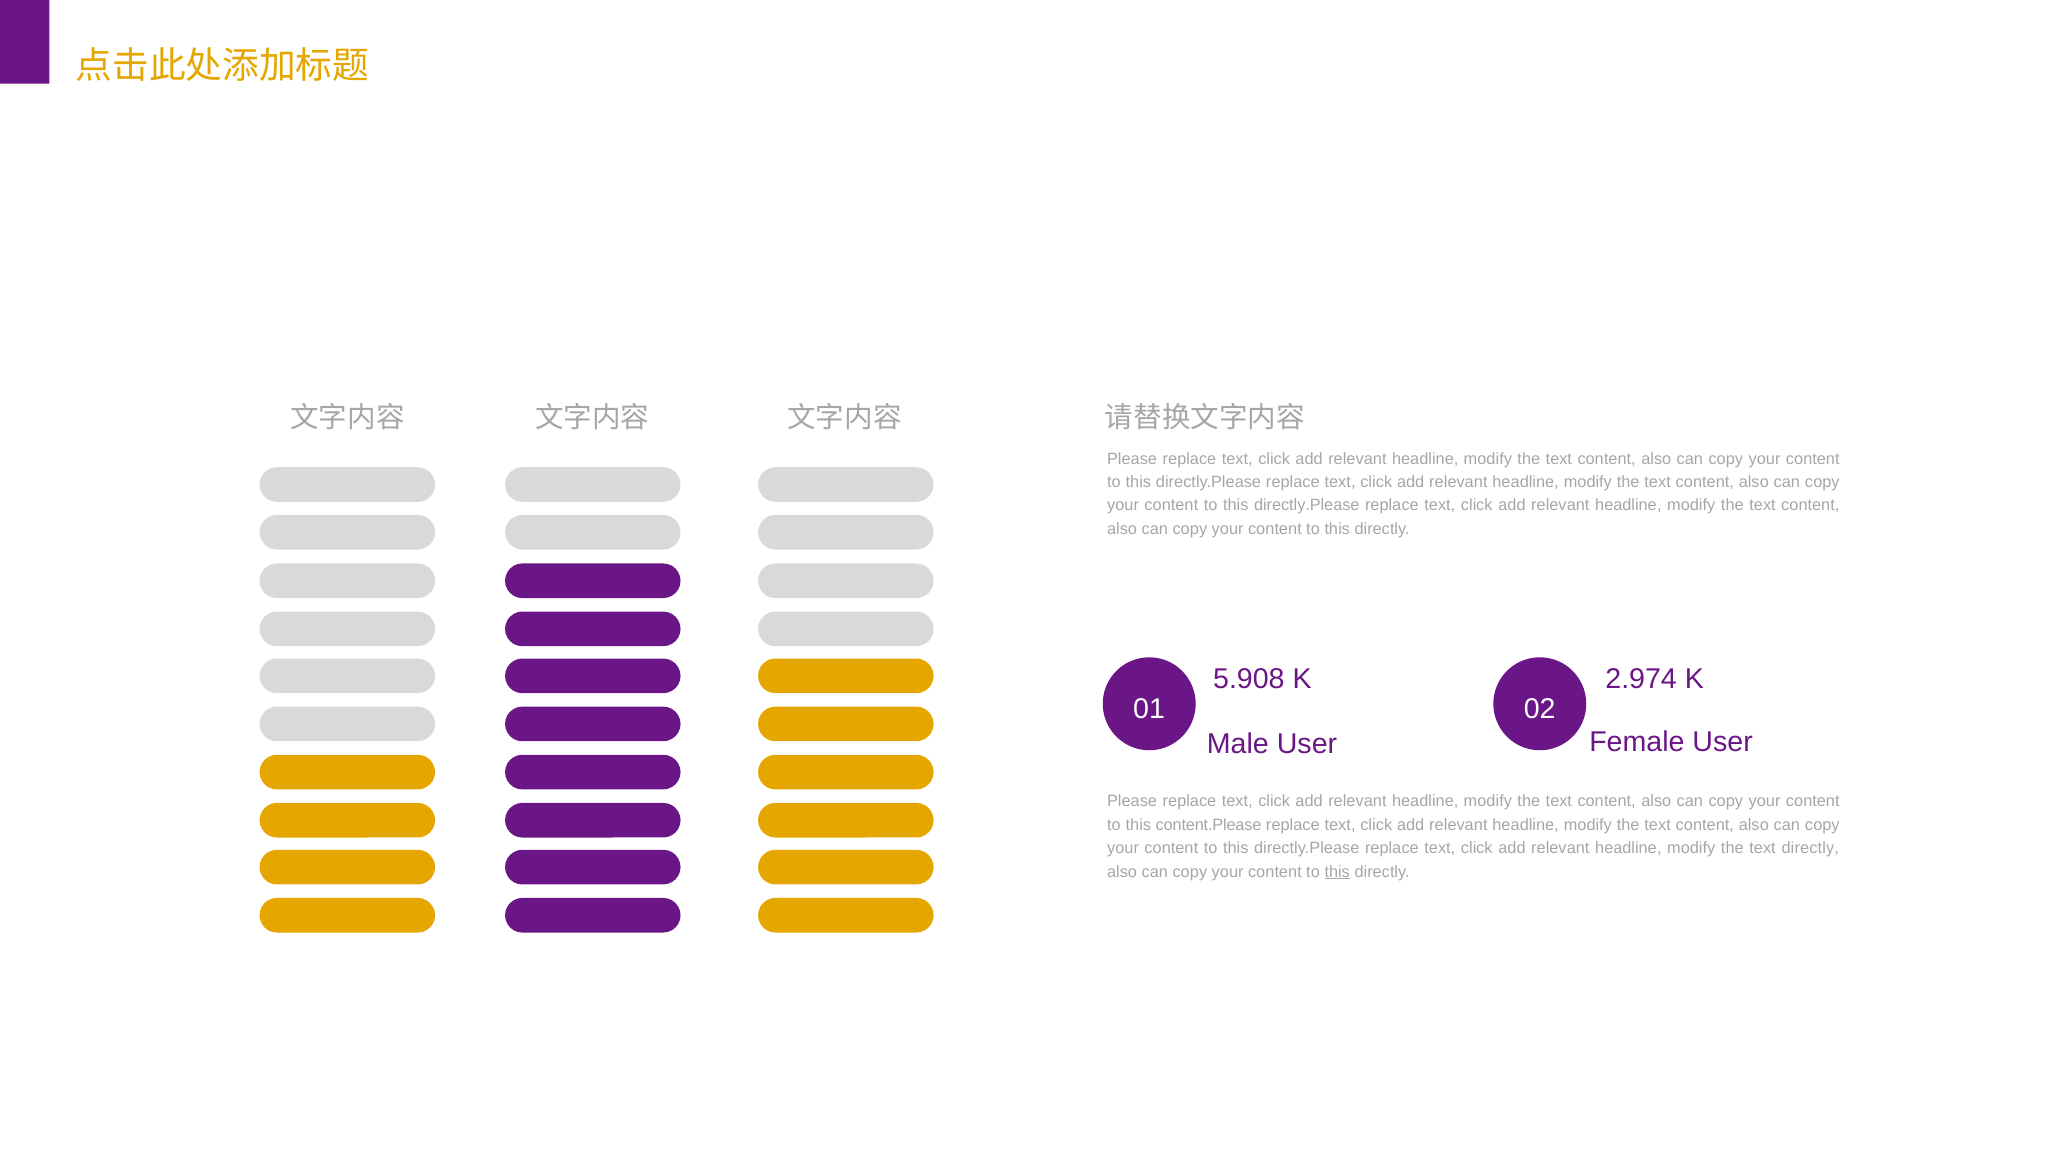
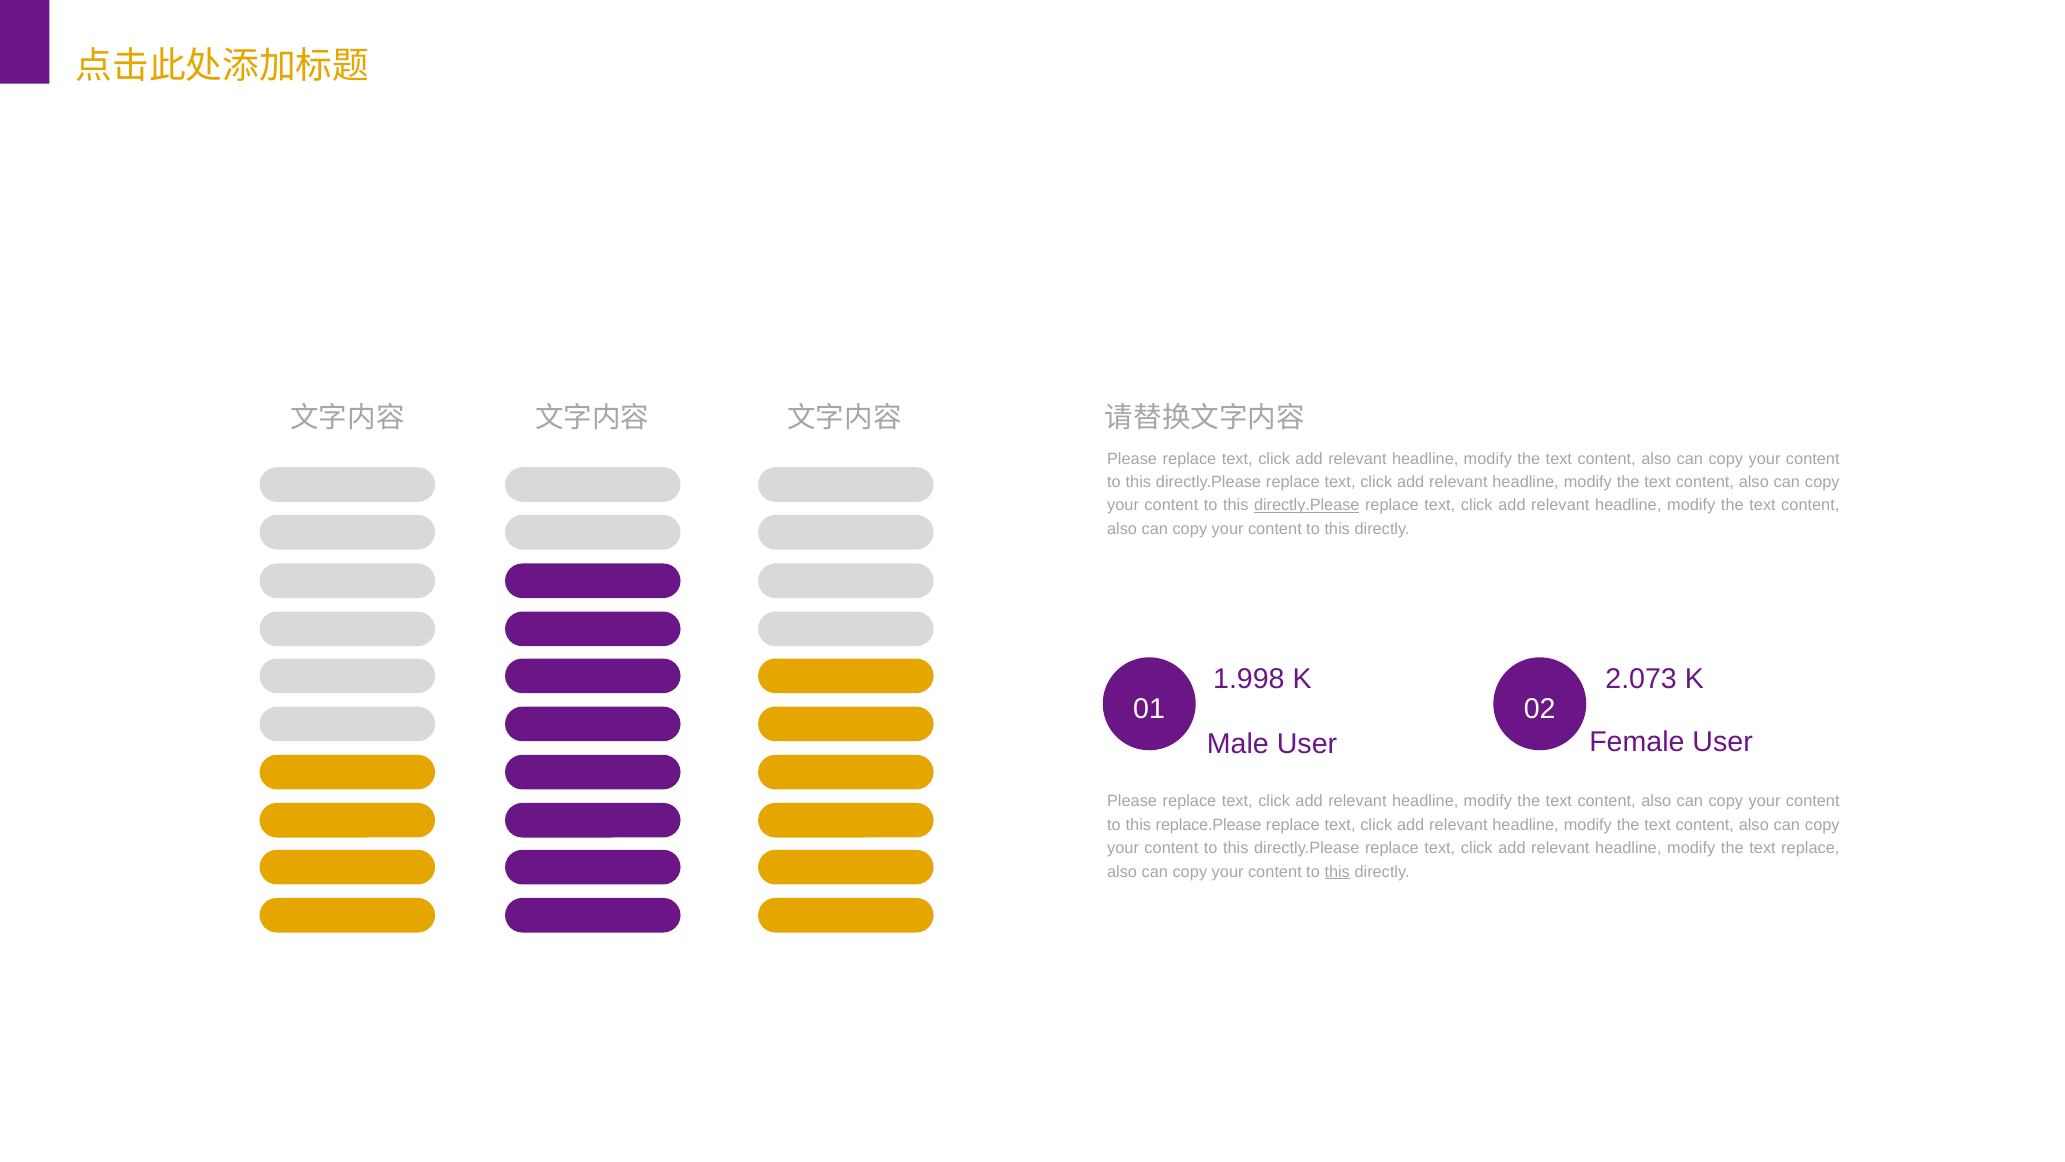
directly.Please at (1307, 505) underline: none -> present
5.908: 5.908 -> 1.998
2.974: 2.974 -> 2.073
content.Please: content.Please -> replace.Please
text directly: directly -> replace
